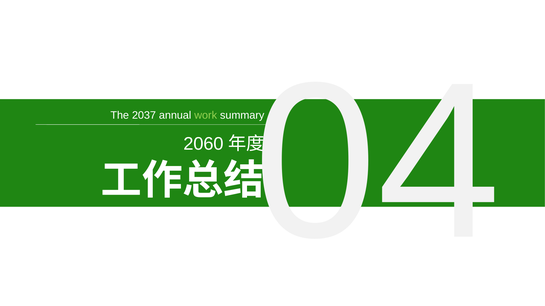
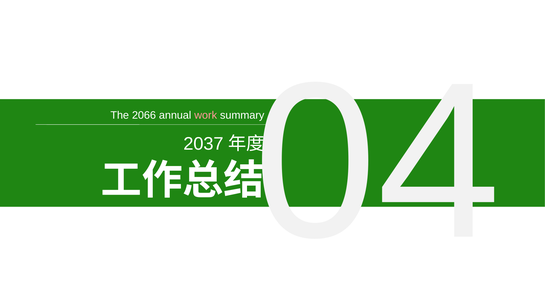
2037: 2037 -> 2066
work colour: light green -> pink
2060: 2060 -> 2037
